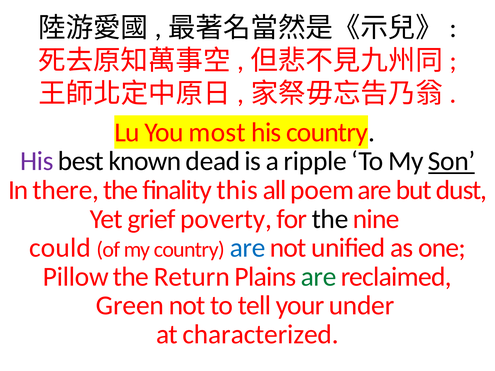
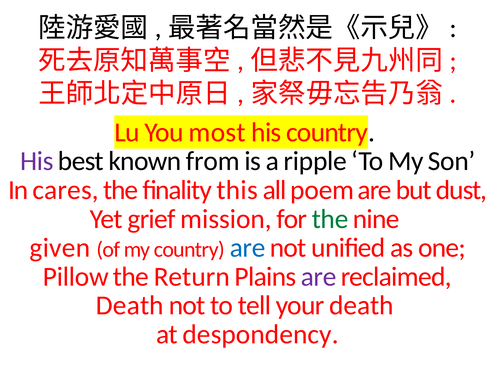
dead: dead -> from
Son underline: present -> none
there: there -> cares
poverty: poverty -> mission
the at (330, 219) colour: black -> green
could: could -> given
are at (319, 277) colour: green -> purple
Green at (130, 306): Green -> Death
your under: under -> death
characterized: characterized -> despondency
